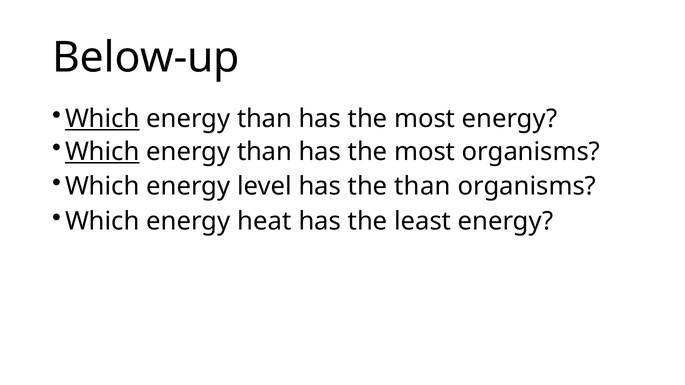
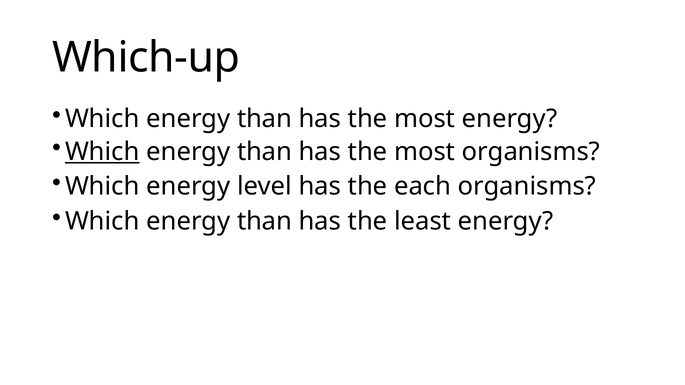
Below-up: Below-up -> Which-up
Which at (102, 119) underline: present -> none
the than: than -> each
heat at (264, 222): heat -> than
